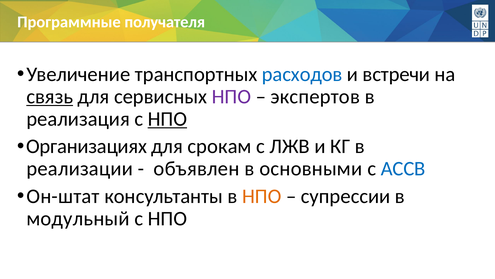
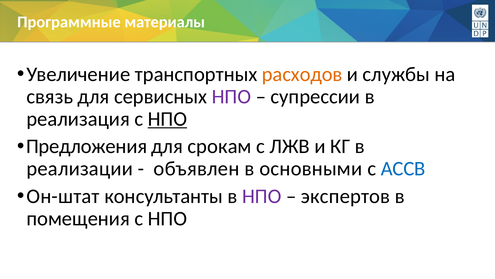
получателя: получателя -> материалы
расходов colour: blue -> orange
встречи: встречи -> службы
связь underline: present -> none
экспертов: экспертов -> супрессии
Организациях: Организациях -> Предложения
НПО at (262, 196) colour: orange -> purple
супрессии: супрессии -> экспертов
модульный: модульный -> помещения
